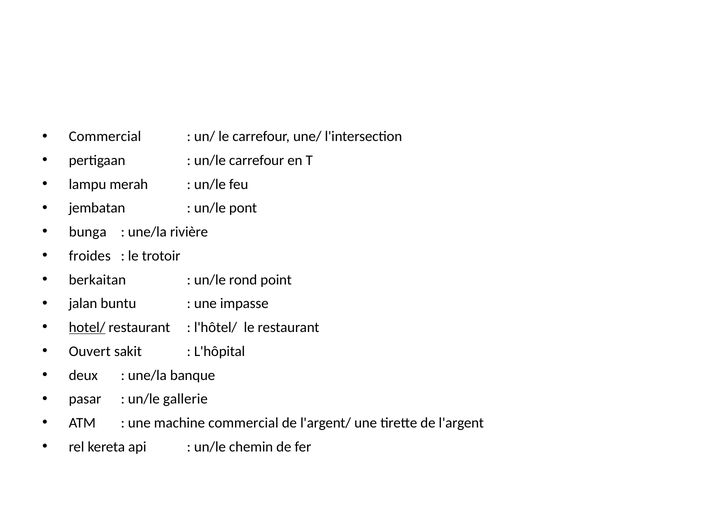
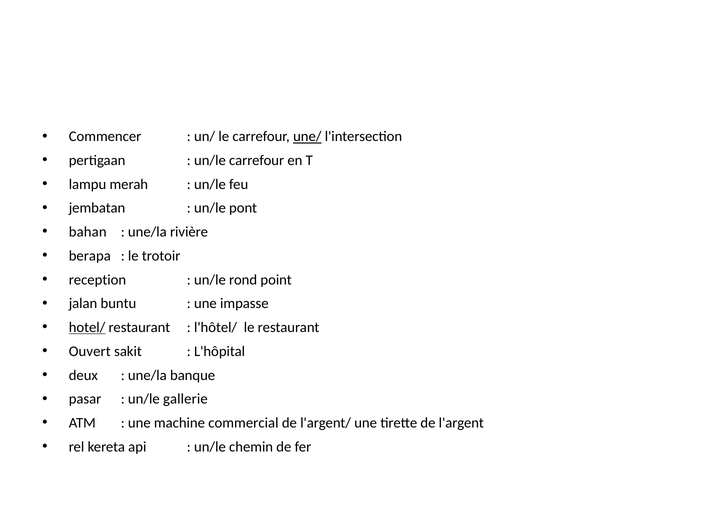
Commercial at (105, 137): Commercial -> Commencer
une/ underline: none -> present
bunga: bunga -> bahan
froides: froides -> berapa
berkaitan: berkaitan -> reception
